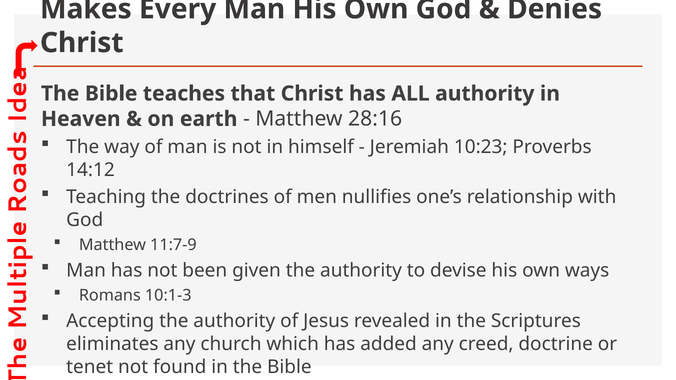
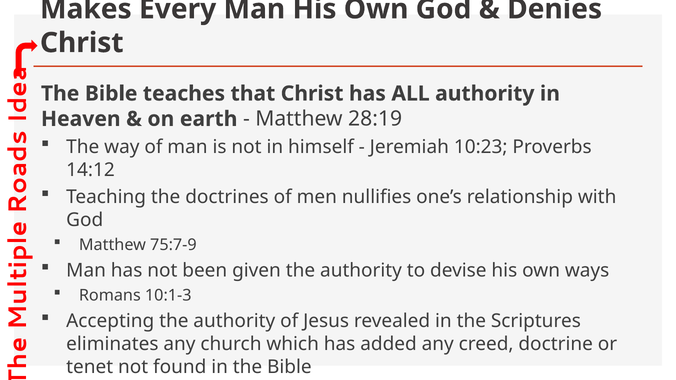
28:16: 28:16 -> 28:19
11:7-9: 11:7-9 -> 75:7-9
